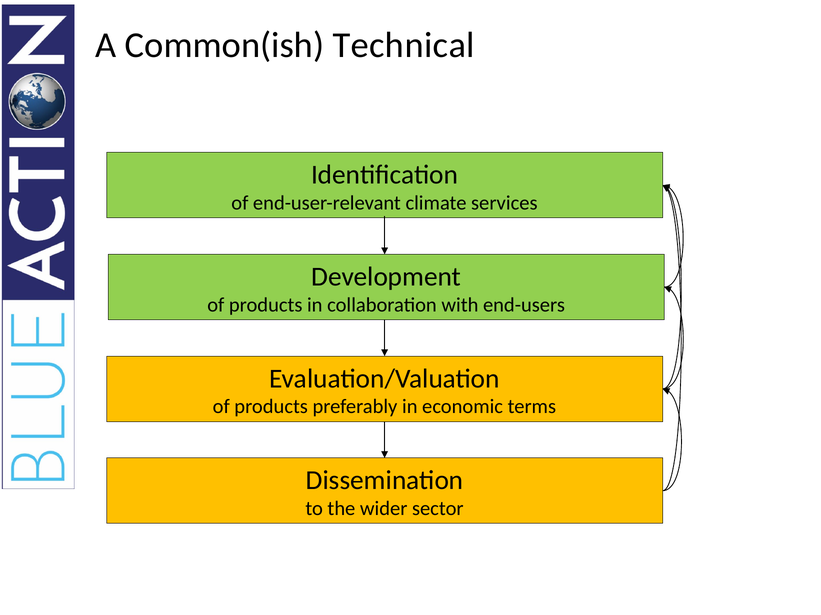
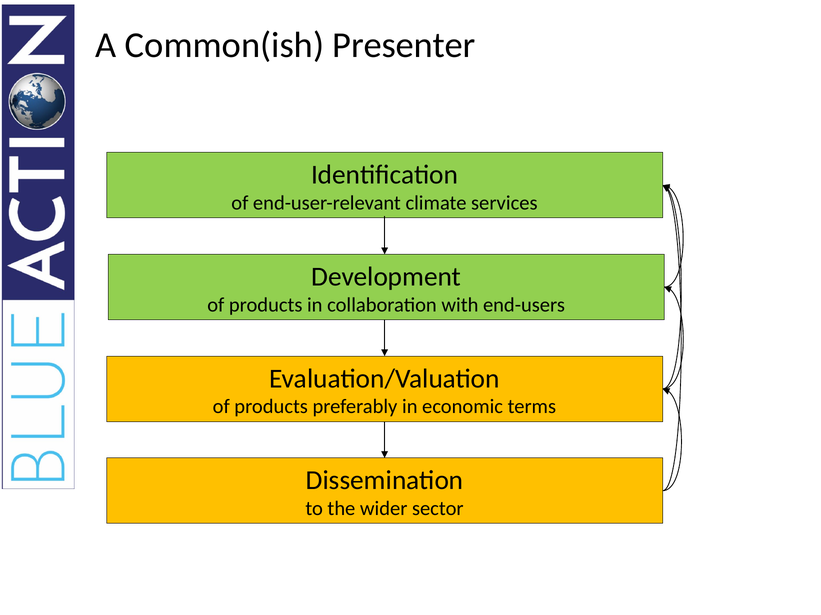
Technical: Technical -> Presenter
